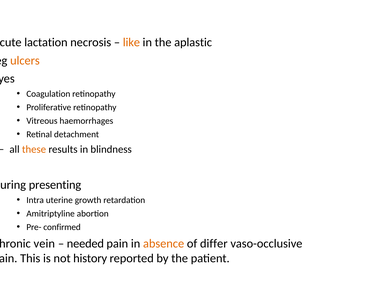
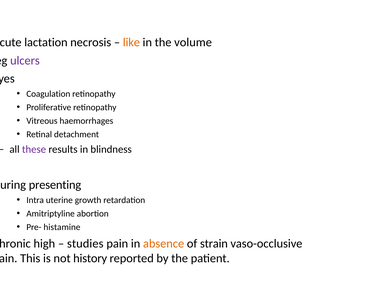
aplastic: aplastic -> volume
ulcers colour: orange -> purple
these colour: orange -> purple
confirmed: confirmed -> histamine
vein: vein -> high
needed: needed -> studies
differ: differ -> strain
